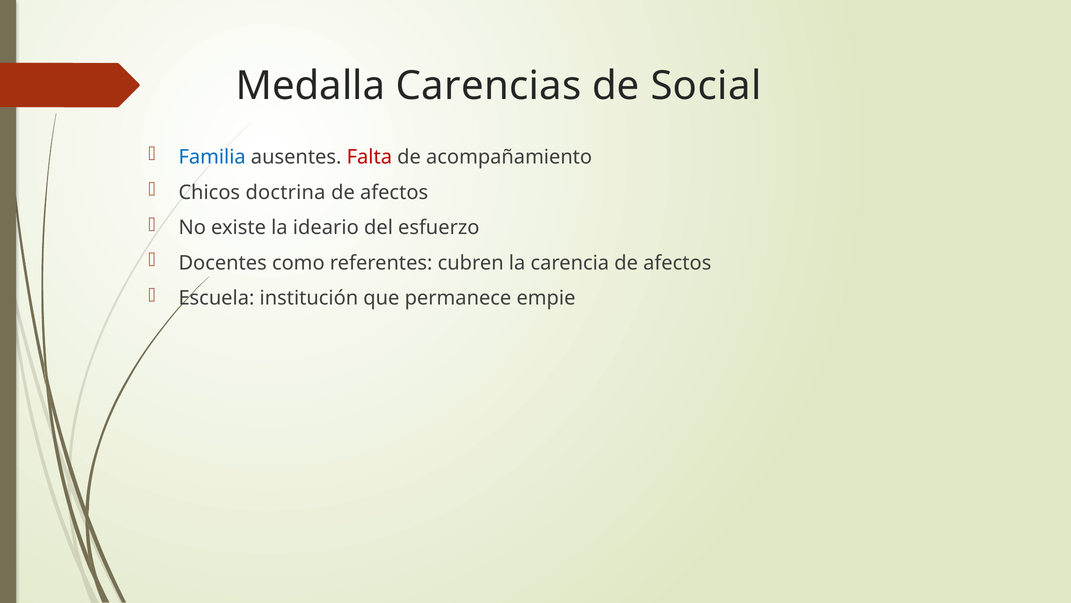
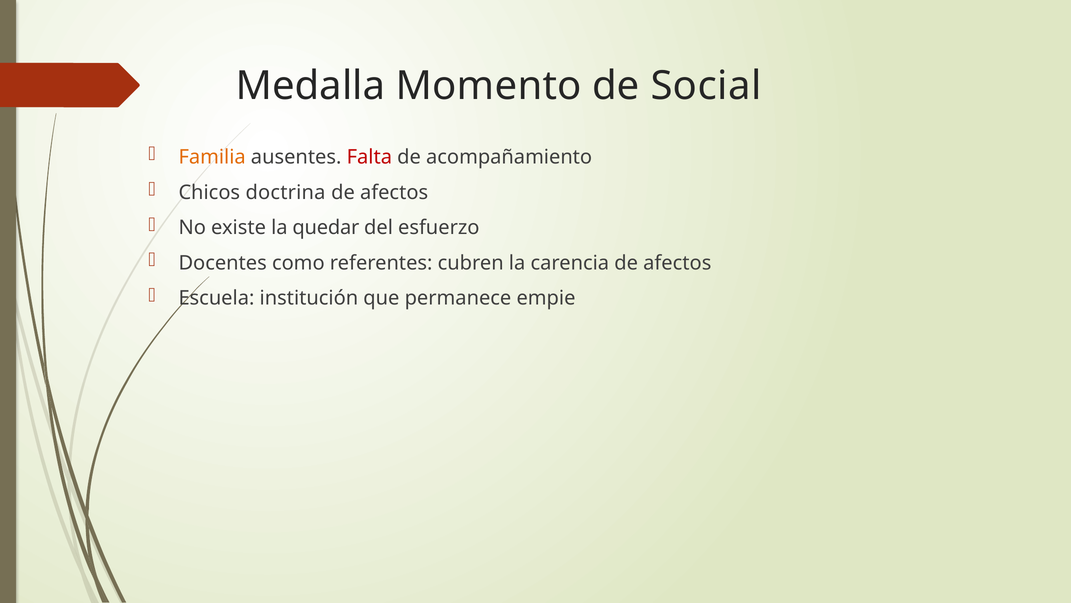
Carencias: Carencias -> Momento
Familia colour: blue -> orange
ideario: ideario -> quedar
